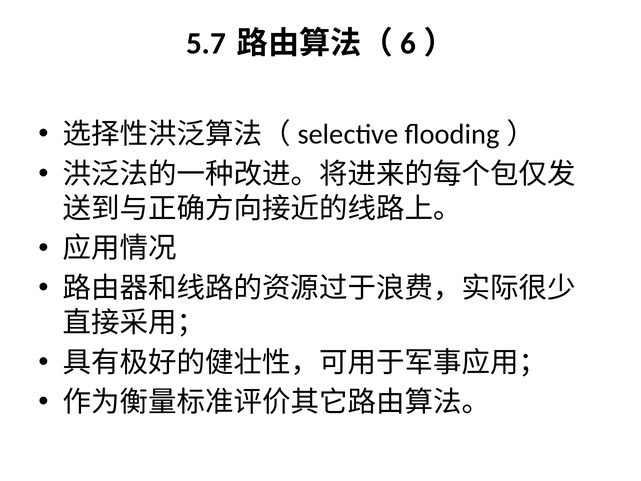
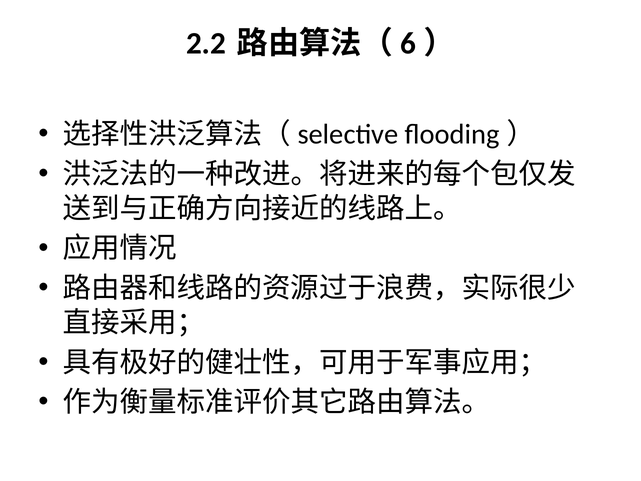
5.7: 5.7 -> 2.2
